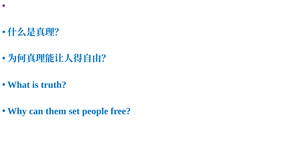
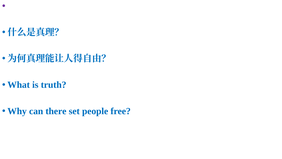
them: them -> there
